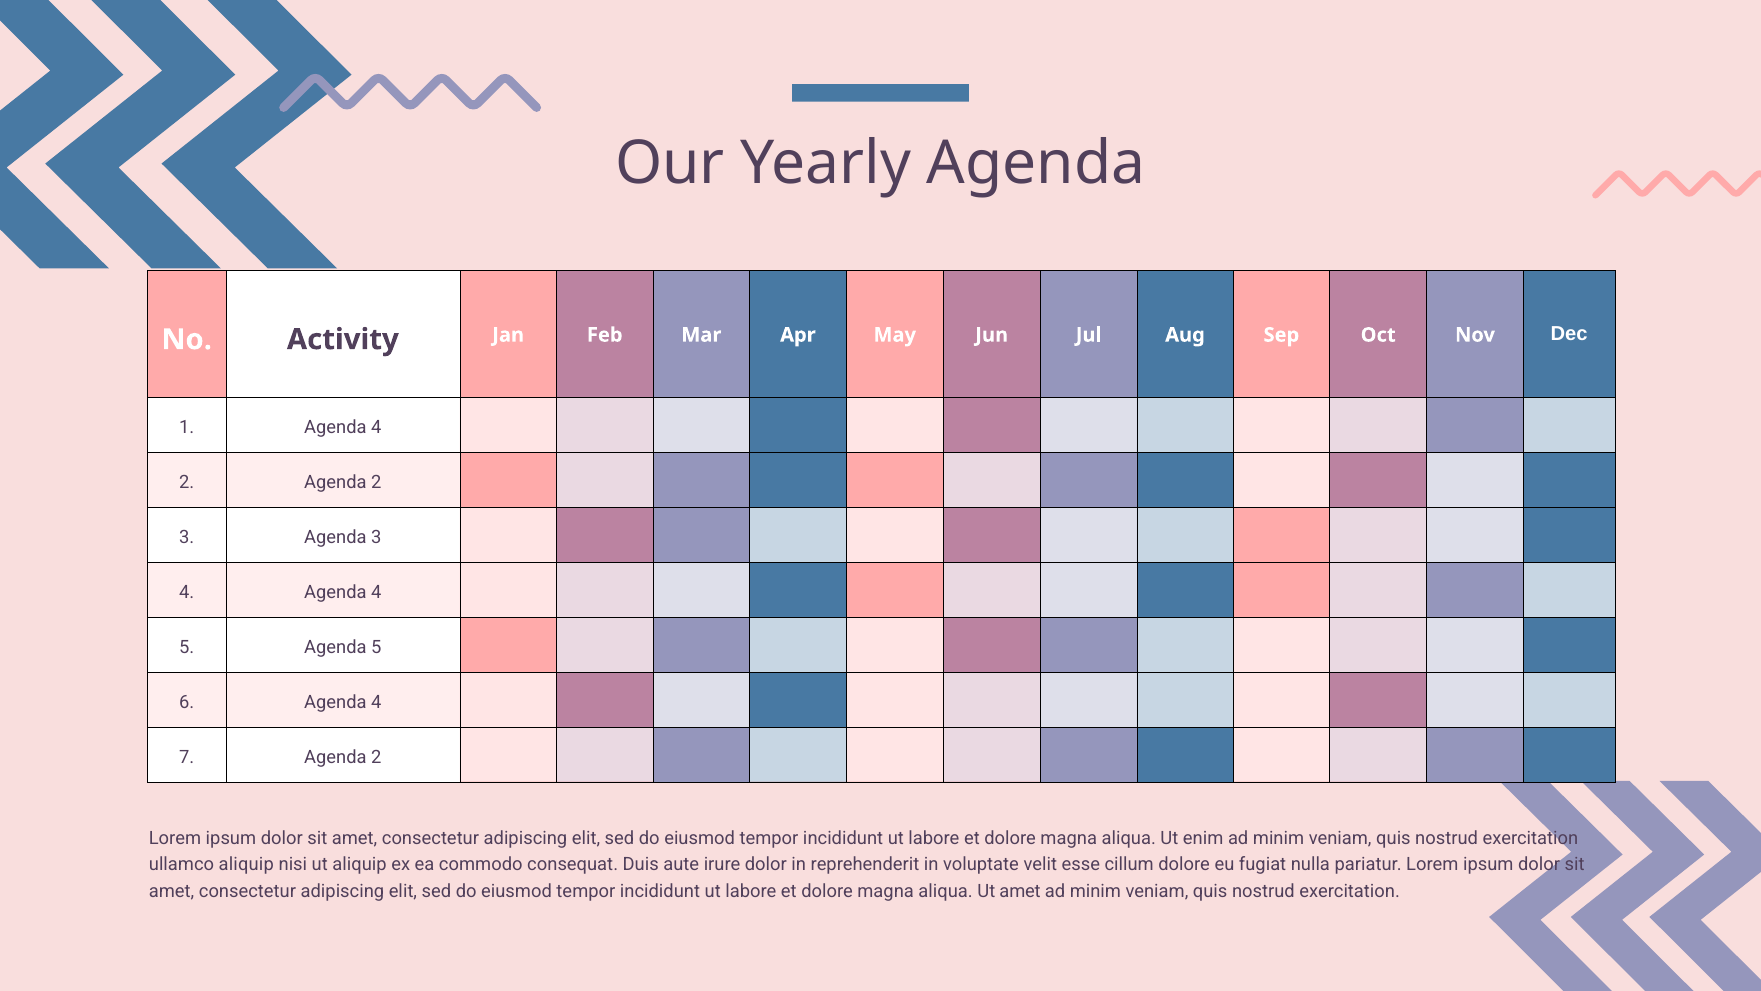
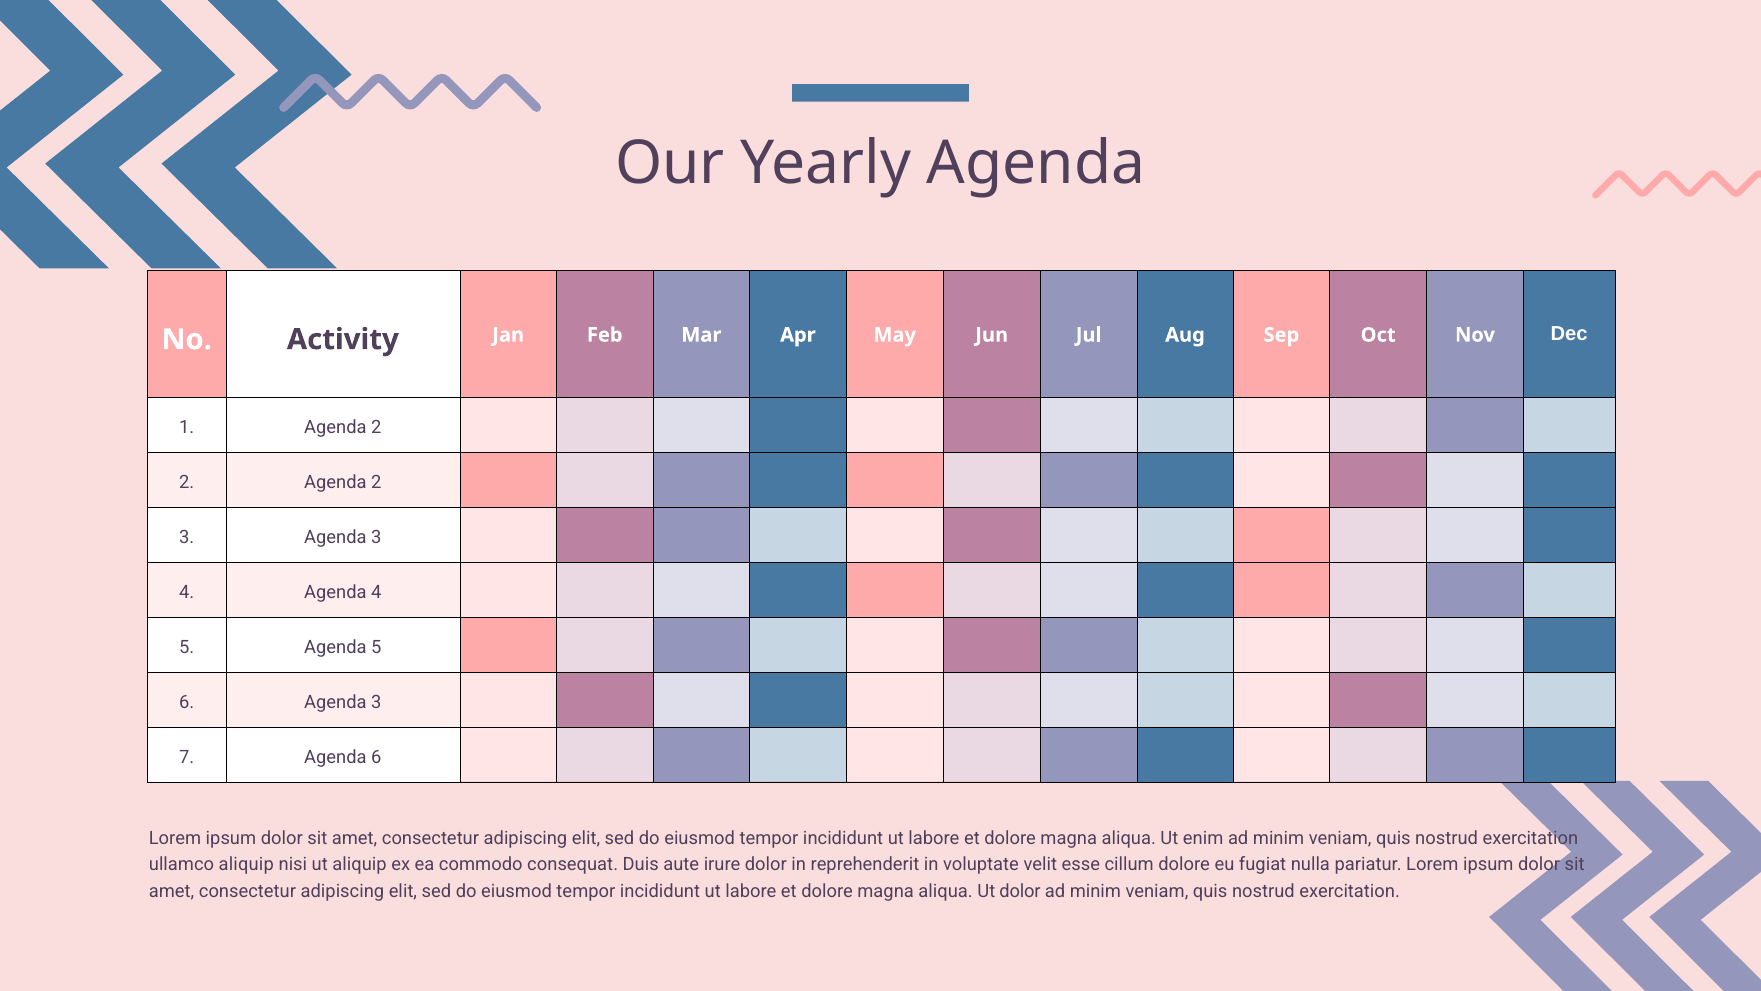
1 Agenda 4: 4 -> 2
6 Agenda 4: 4 -> 3
7 Agenda 2: 2 -> 6
Ut amet: amet -> dolor
